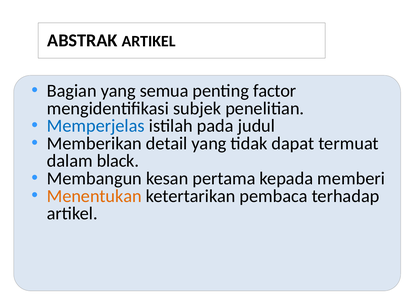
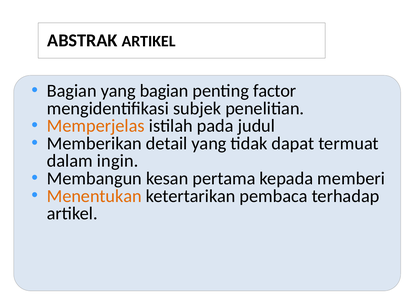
yang semua: semua -> bagian
Memperjelas colour: blue -> orange
black: black -> ingin
